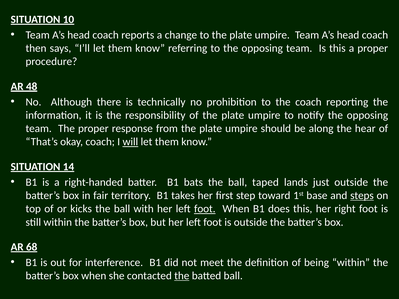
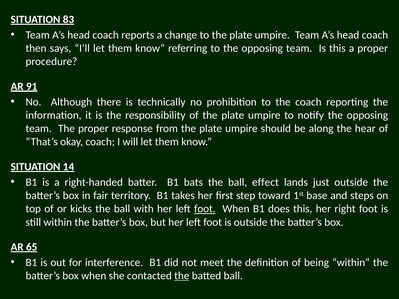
10: 10 -> 83
48: 48 -> 91
will underline: present -> none
taped: taped -> effect
steps underline: present -> none
68: 68 -> 65
